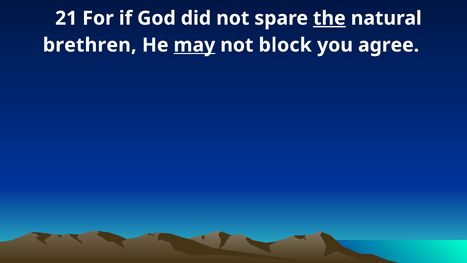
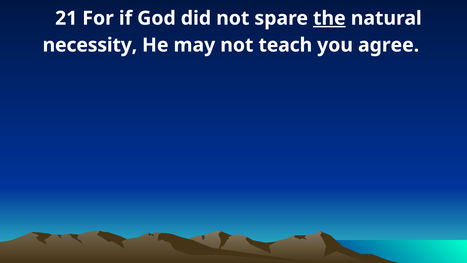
brethren: brethren -> necessity
may underline: present -> none
block: block -> teach
